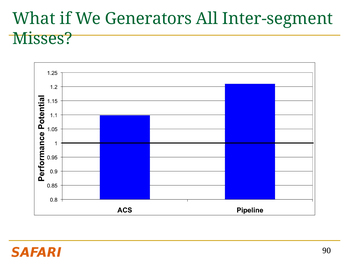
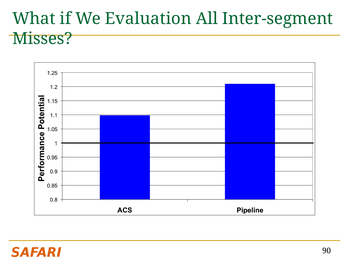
Generators: Generators -> Evaluation
